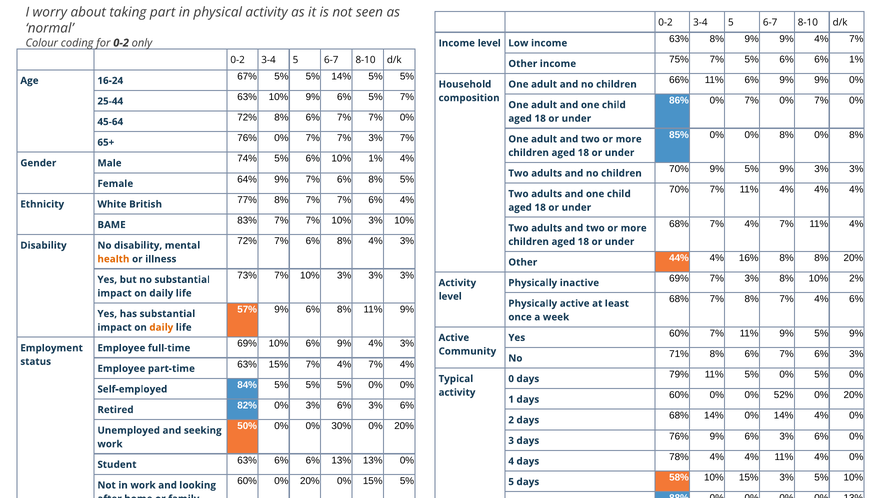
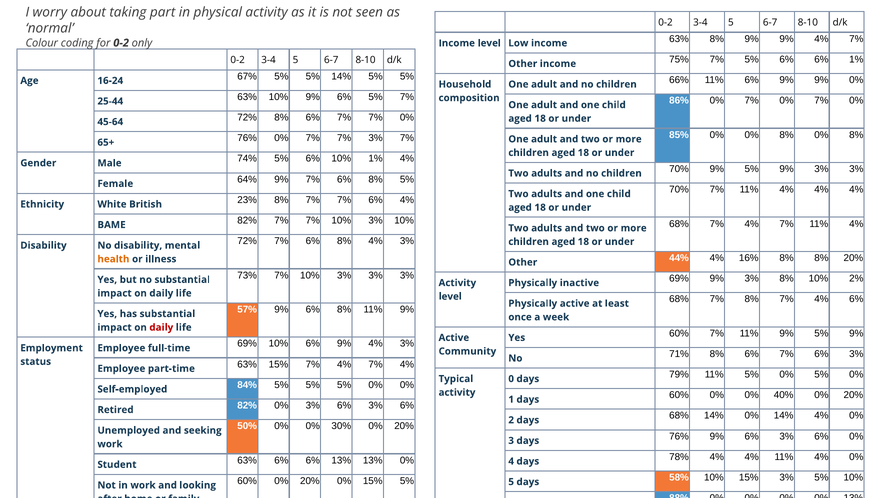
77%: 77% -> 23%
BAME 83%: 83% -> 82%
69% 7%: 7% -> 9%
daily at (161, 328) colour: orange -> red
52%: 52% -> 40%
